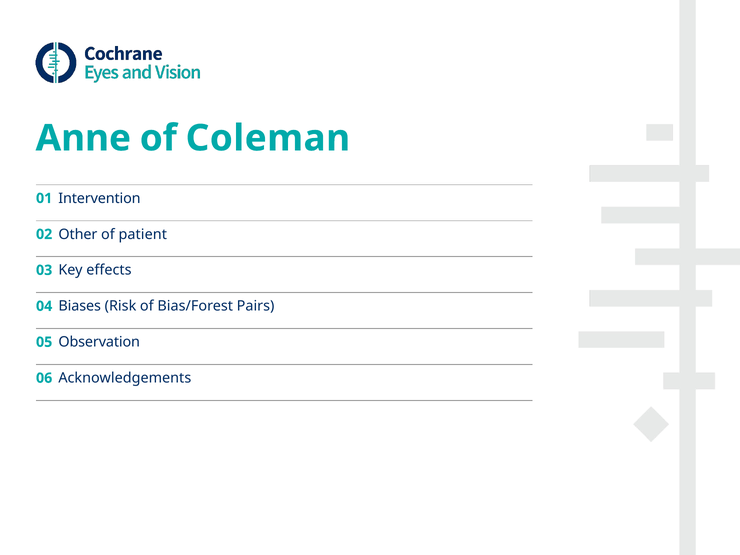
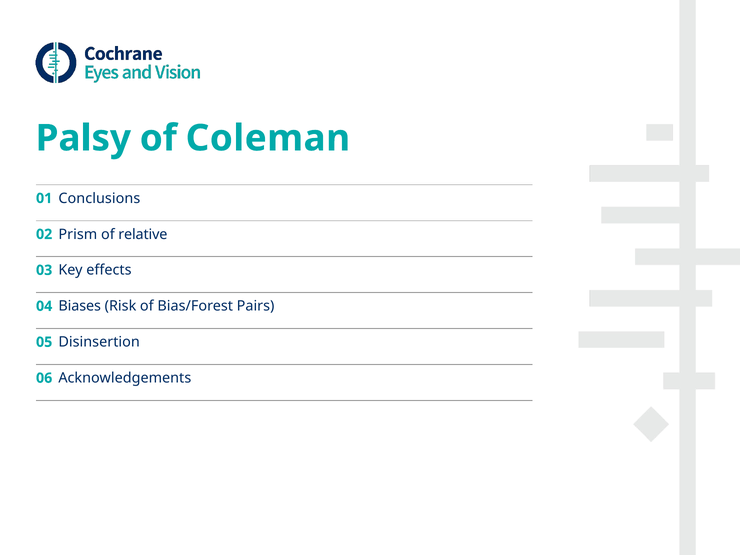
Anne: Anne -> Palsy
Intervention: Intervention -> Conclusions
Other: Other -> Prism
patient: patient -> relative
Observation: Observation -> Disinsertion
